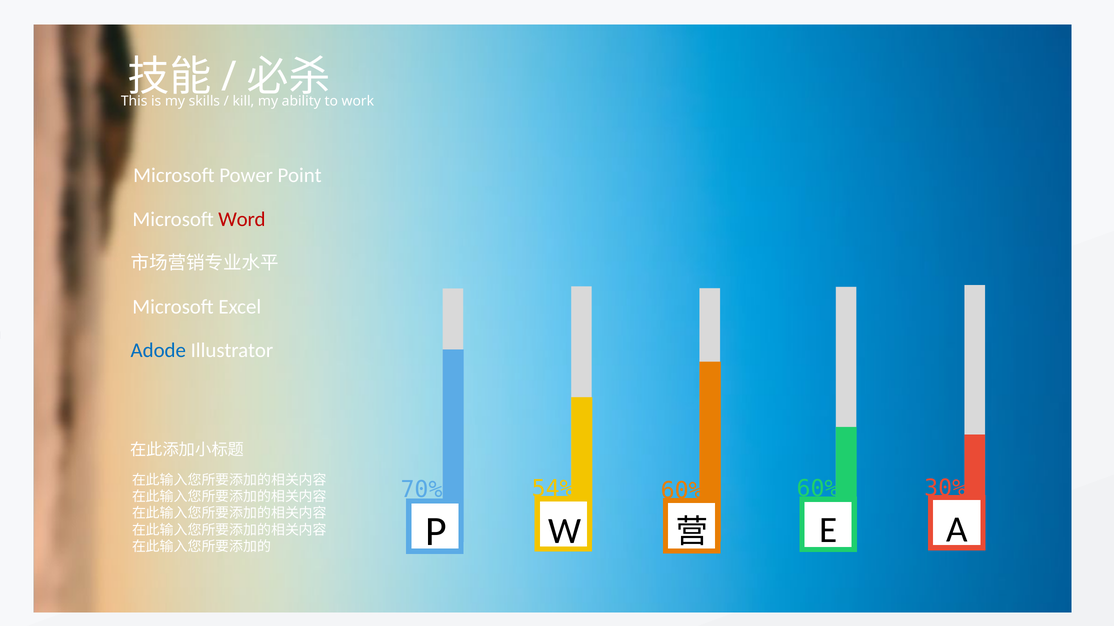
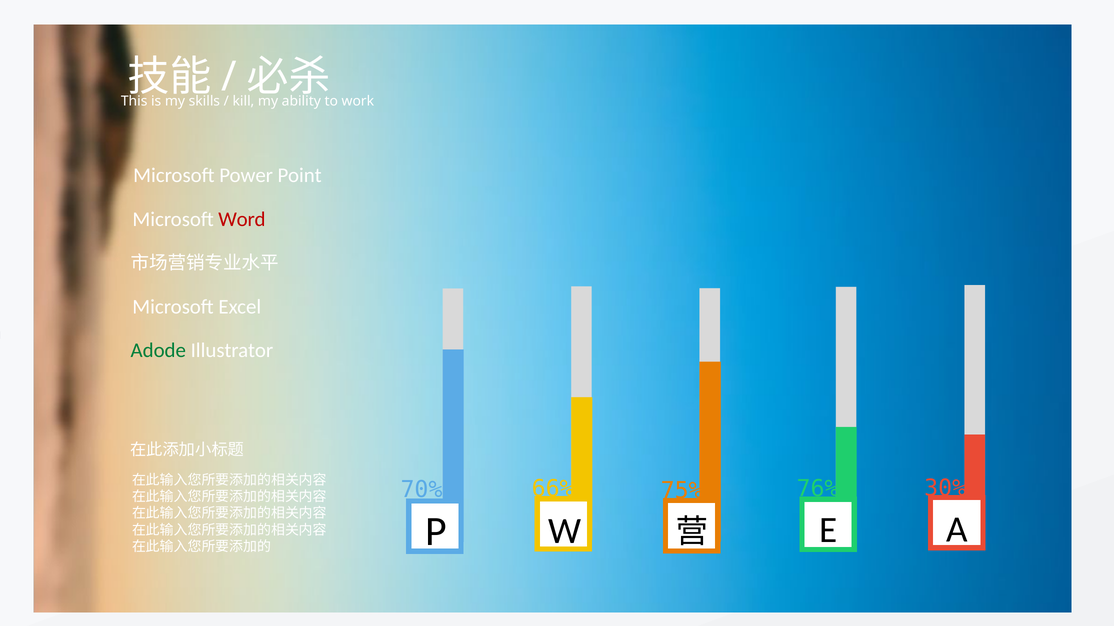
Adode colour: blue -> green
60% at (818, 489): 60% -> 76%
54%: 54% -> 66%
60% at (682, 491): 60% -> 75%
